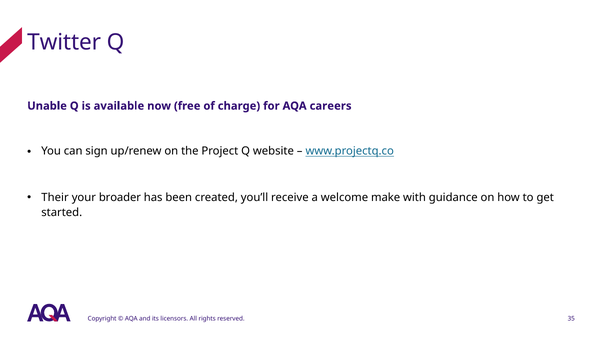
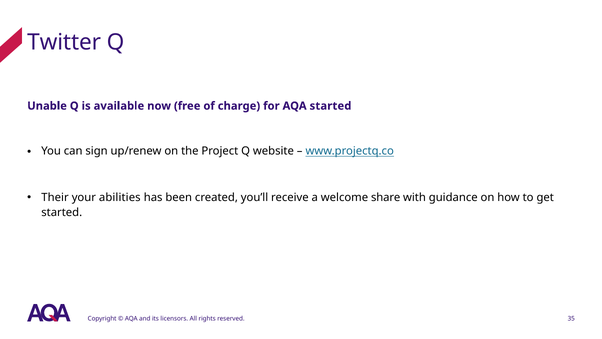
AQA careers: careers -> started
broader: broader -> abilities
make: make -> share
